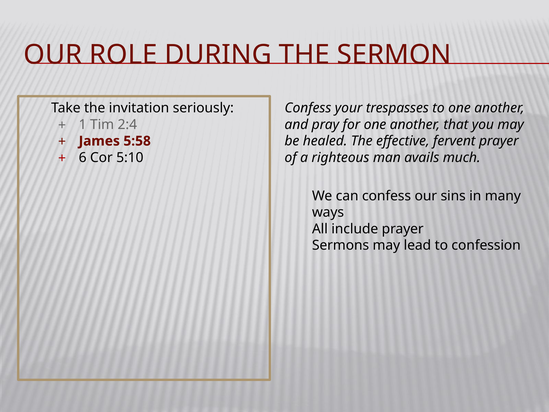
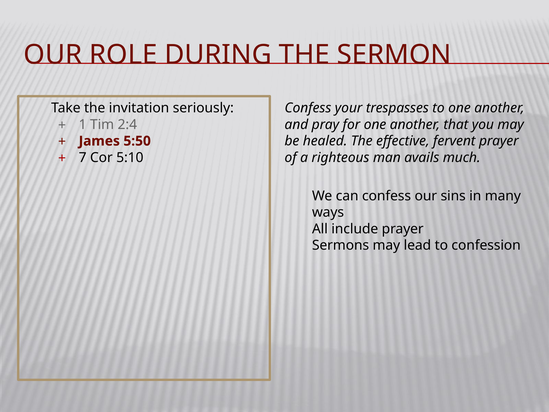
5:58: 5:58 -> 5:50
6: 6 -> 7
